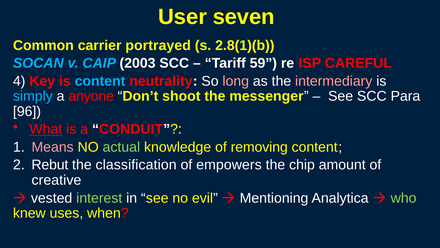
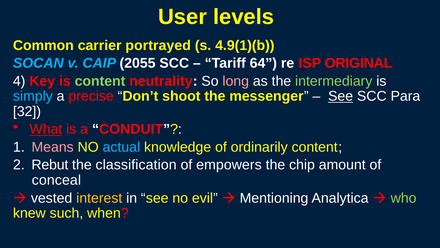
seven: seven -> levels
2.8(1)(b: 2.8(1)(b -> 4.9(1)(b
2003: 2003 -> 2055
59: 59 -> 64
CAREFUL: CAREFUL -> ORIGINAL
content at (100, 81) colour: light blue -> light green
intermediary colour: pink -> light green
anyone: anyone -> precise
See at (341, 96) underline: none -> present
96: 96 -> 32
actual colour: light green -> light blue
removing: removing -> ordinarily
creative: creative -> conceal
interest colour: light green -> yellow
uses: uses -> such
